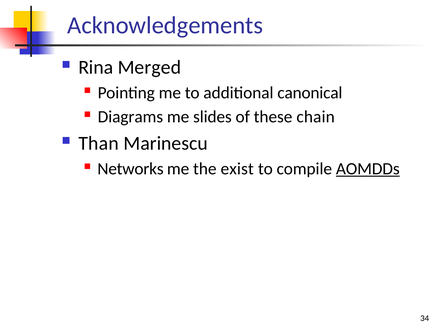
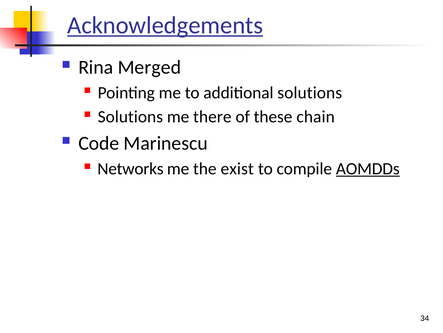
Acknowledgements underline: none -> present
additional canonical: canonical -> solutions
Diagrams at (130, 117): Diagrams -> Solutions
slides: slides -> there
Than: Than -> Code
